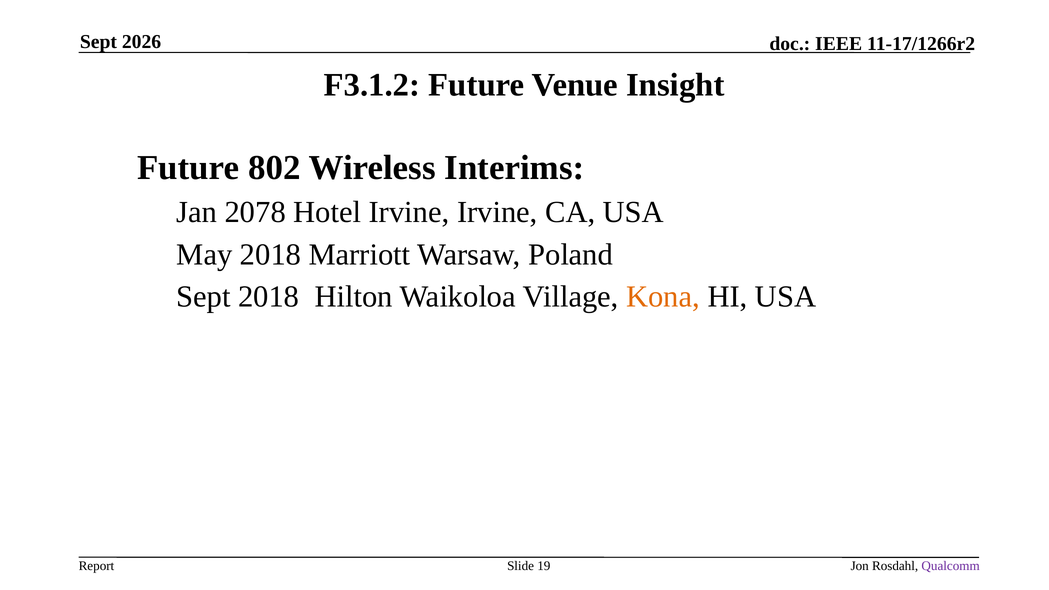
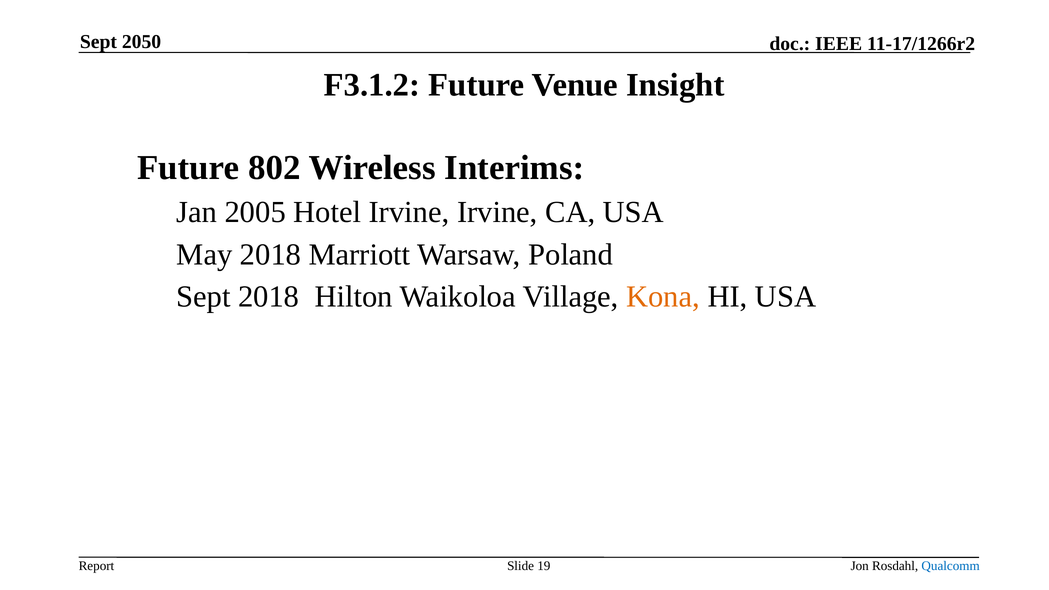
2026: 2026 -> 2050
2078: 2078 -> 2005
Qualcomm colour: purple -> blue
